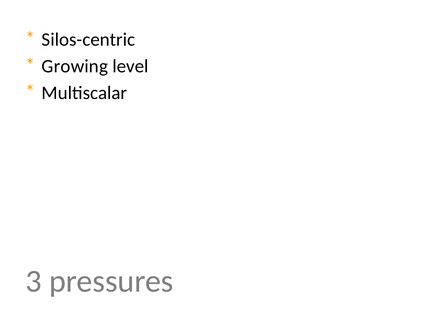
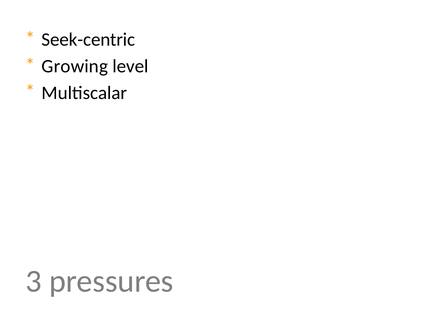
Silos-centric: Silos-centric -> Seek-centric
